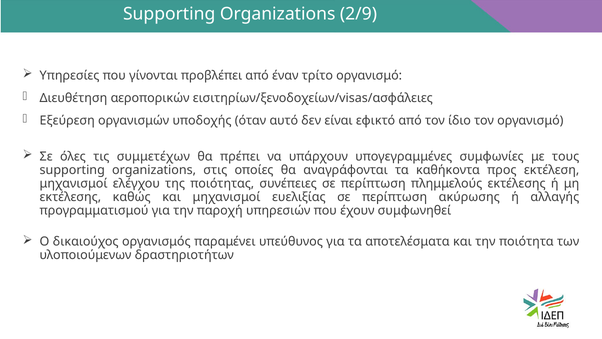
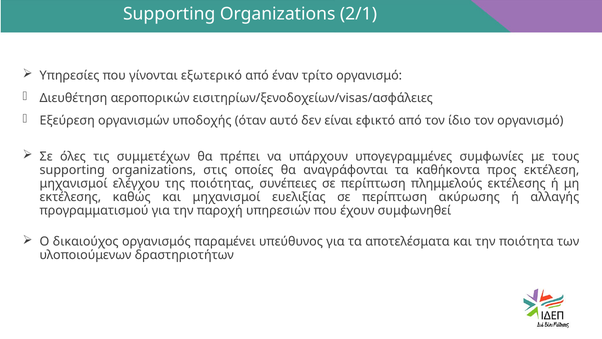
2/9: 2/9 -> 2/1
προβλέπει: προβλέπει -> εξωτερικό
